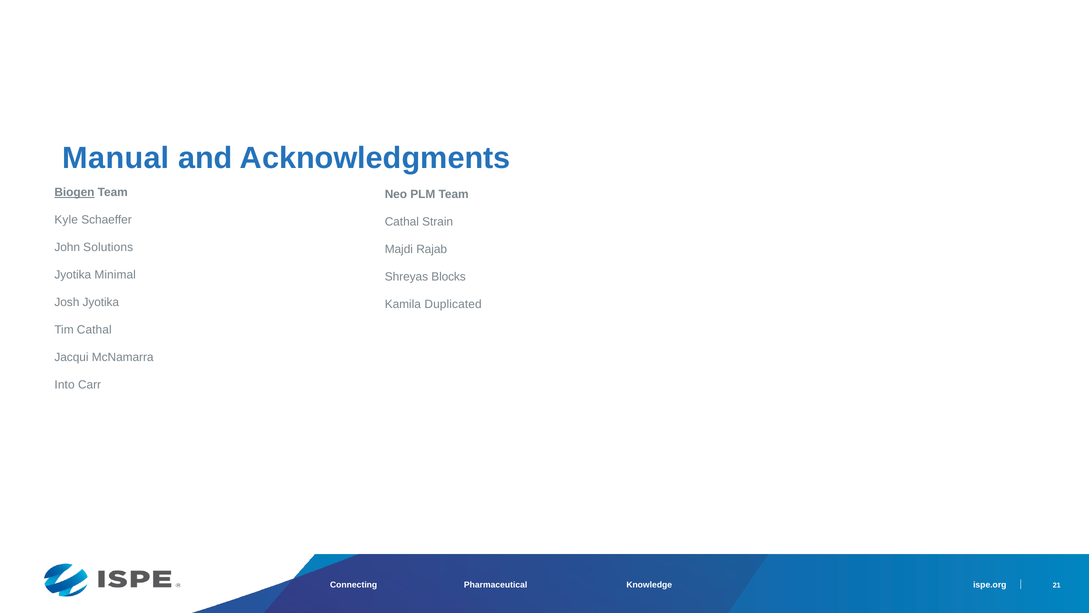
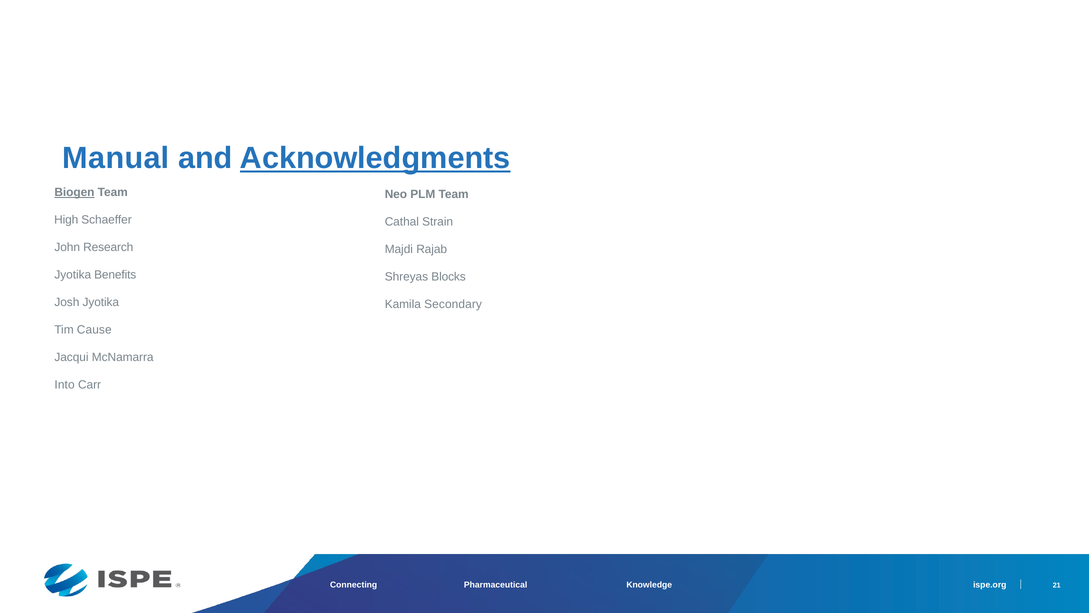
Acknowledgments underline: none -> present
Kyle: Kyle -> High
Solutions: Solutions -> Research
Minimal: Minimal -> Benefits
Duplicated: Duplicated -> Secondary
Tim Cathal: Cathal -> Cause
